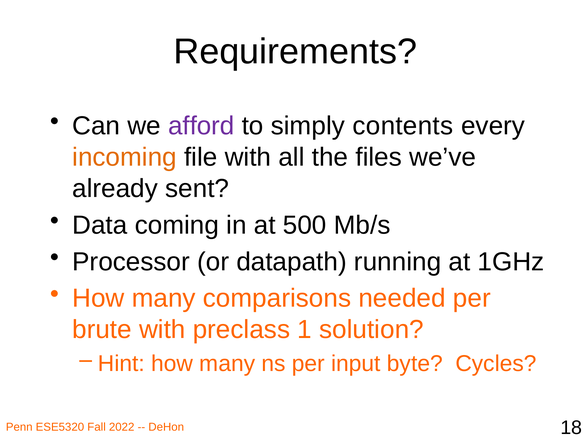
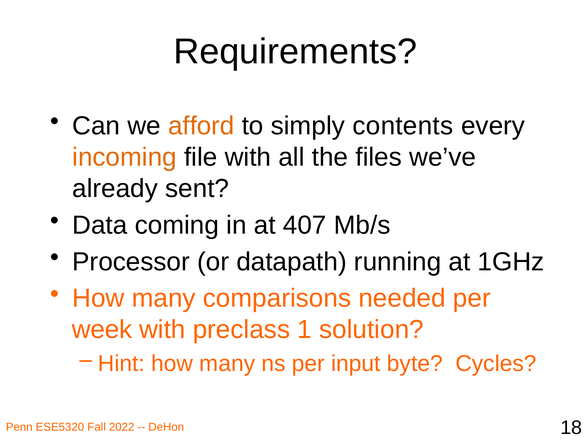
afford colour: purple -> orange
500: 500 -> 407
brute: brute -> week
